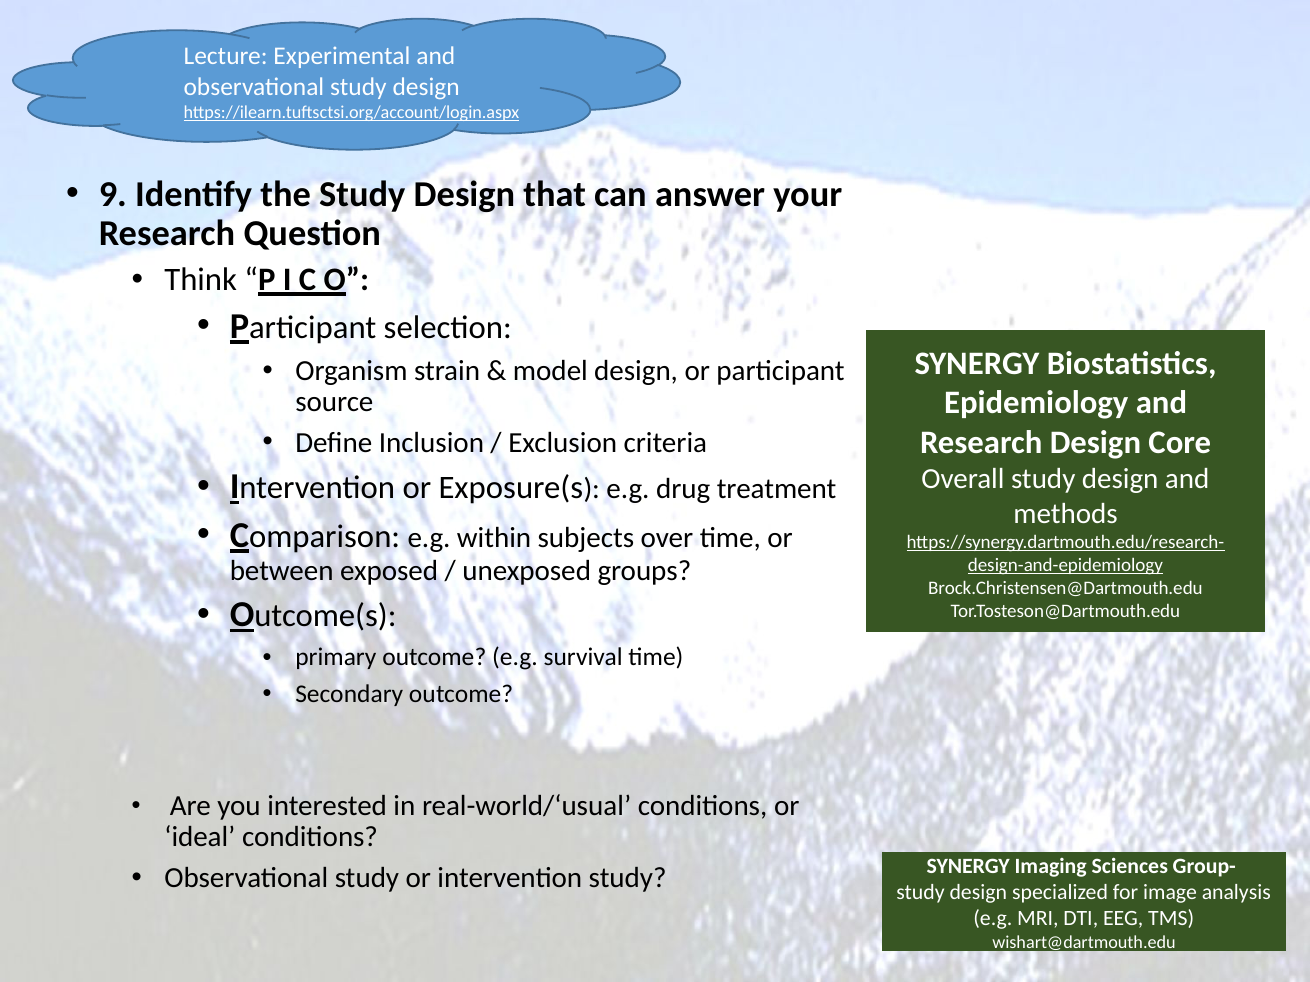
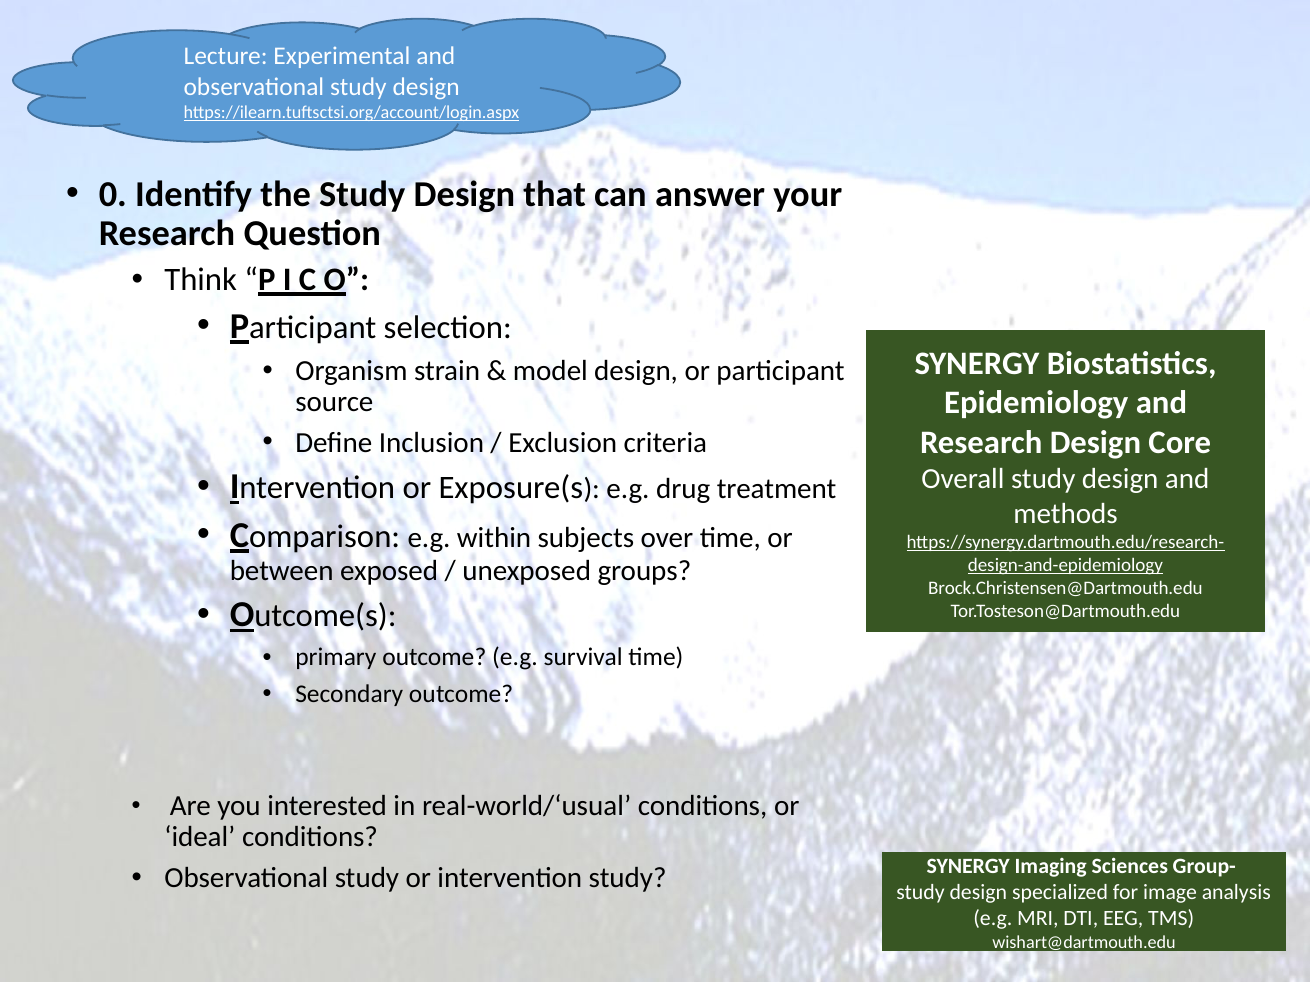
9: 9 -> 0
